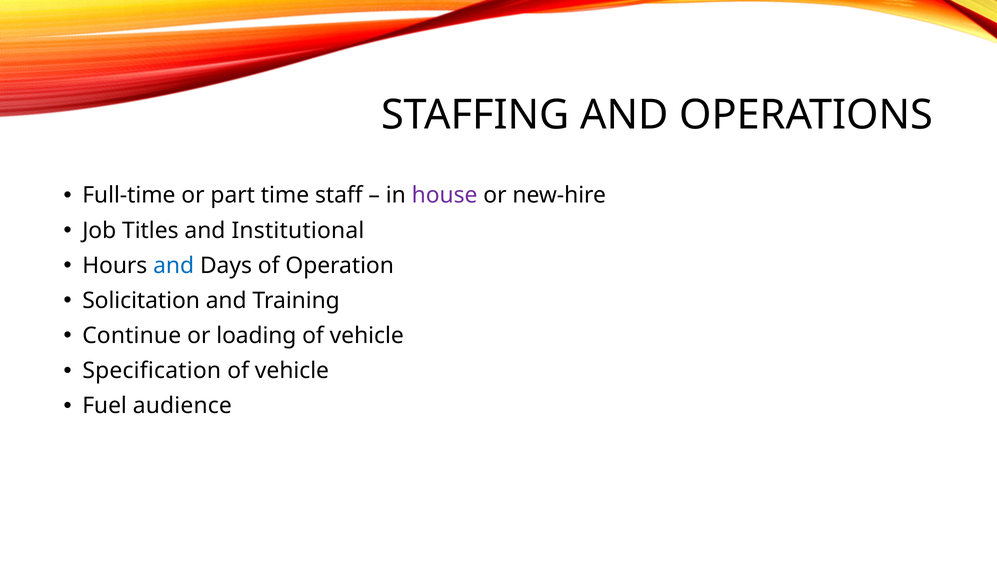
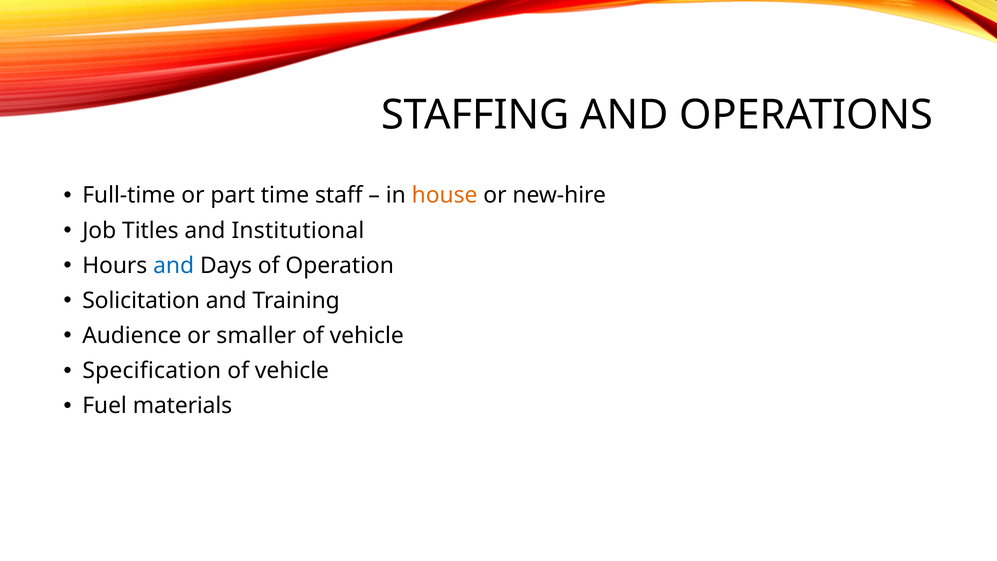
house colour: purple -> orange
Continue: Continue -> Audience
loading: loading -> smaller
audience: audience -> materials
